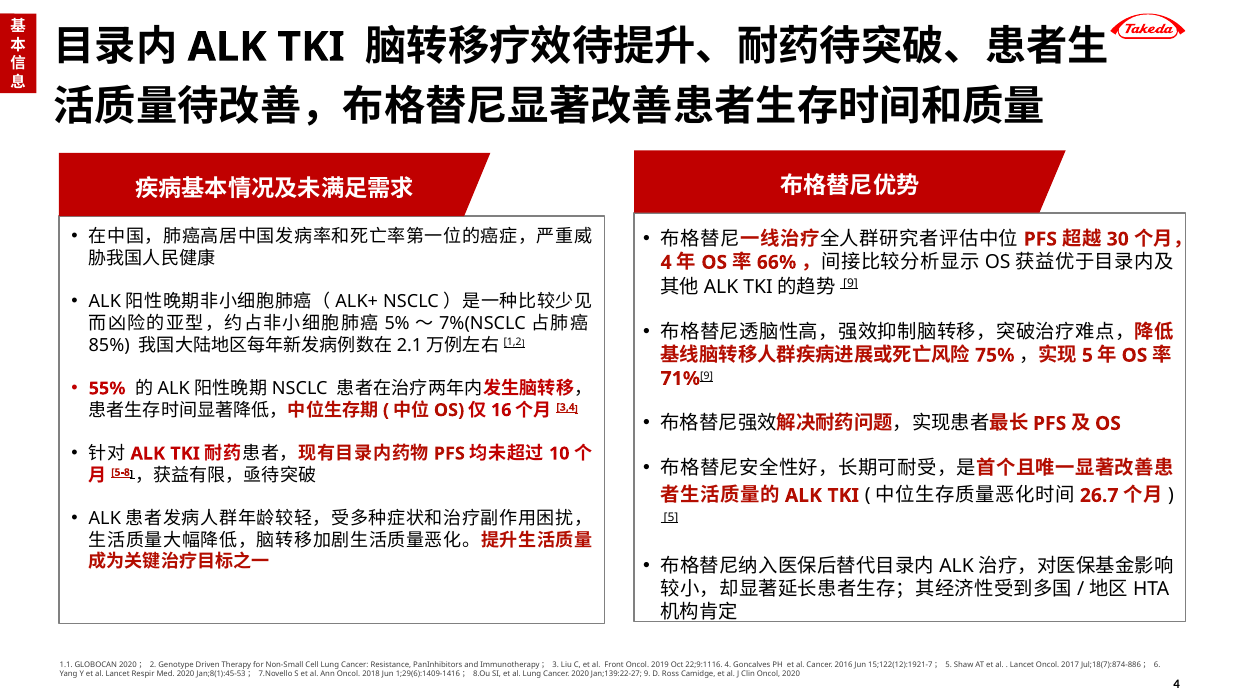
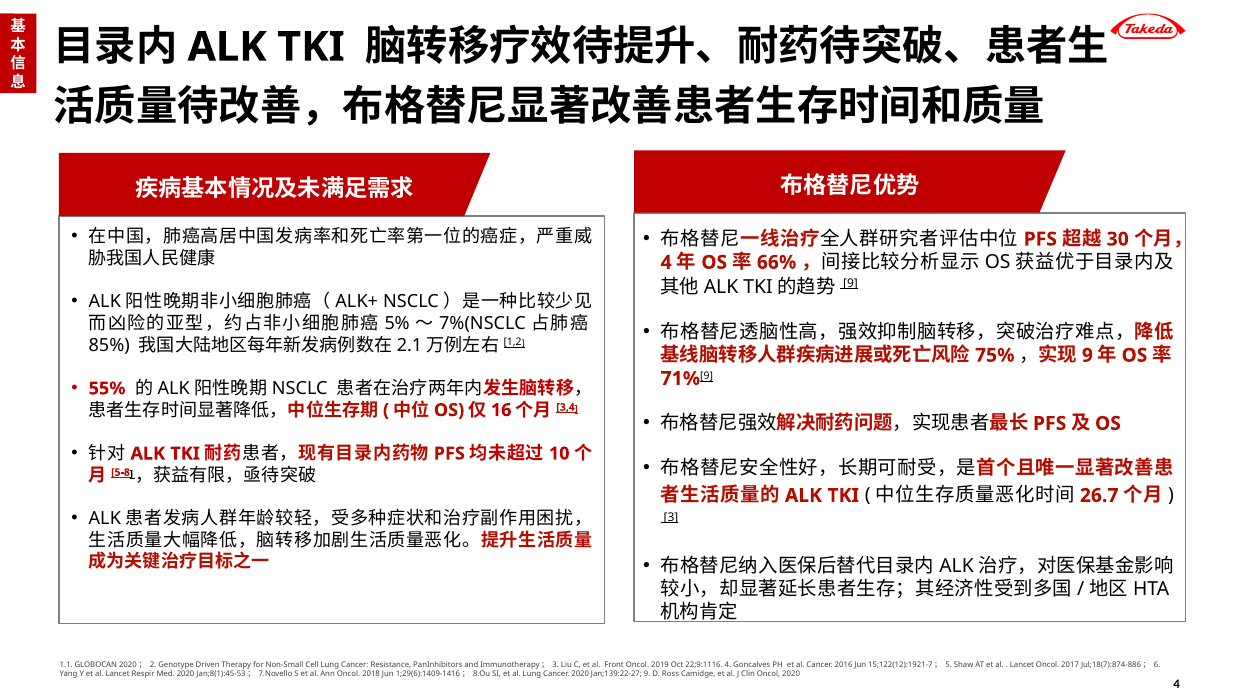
5 at (1087, 355): 5 -> 9
5 at (671, 517): 5 -> 3
